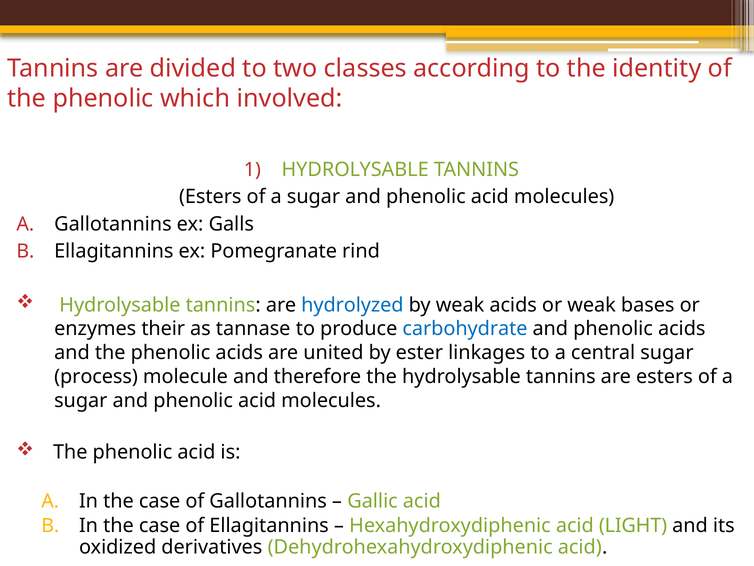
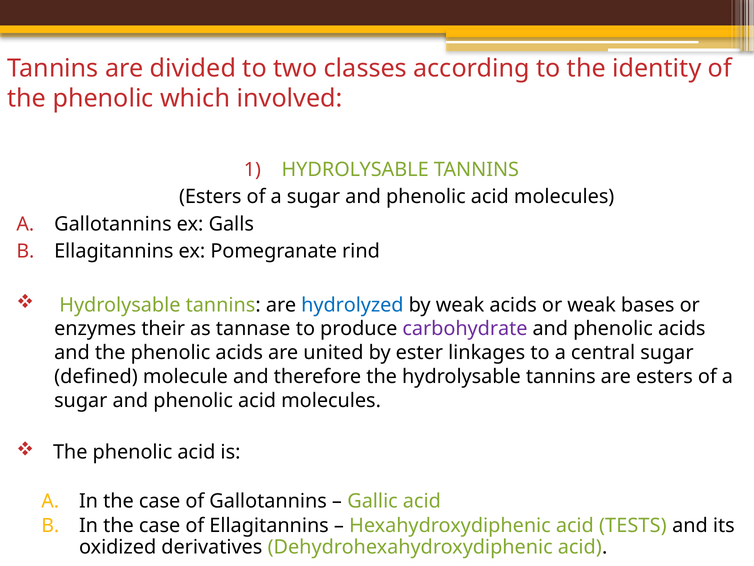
carbohydrate colour: blue -> purple
process: process -> defined
LIGHT: LIGHT -> TESTS
